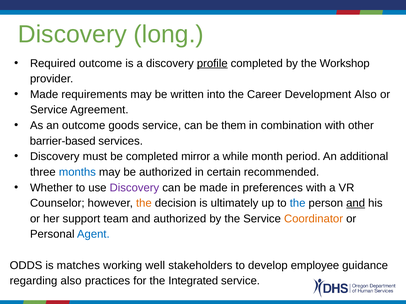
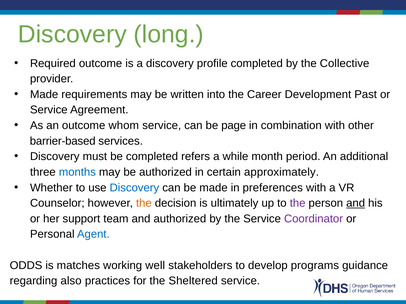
profile underline: present -> none
Workshop: Workshop -> Collective
Development Also: Also -> Past
goods: goods -> whom
them: them -> page
mirror: mirror -> refers
recommended: recommended -> approximately
Discovery at (134, 188) colour: purple -> blue
the at (298, 204) colour: blue -> purple
Coordinator colour: orange -> purple
employee: employee -> programs
Integrated: Integrated -> Sheltered
